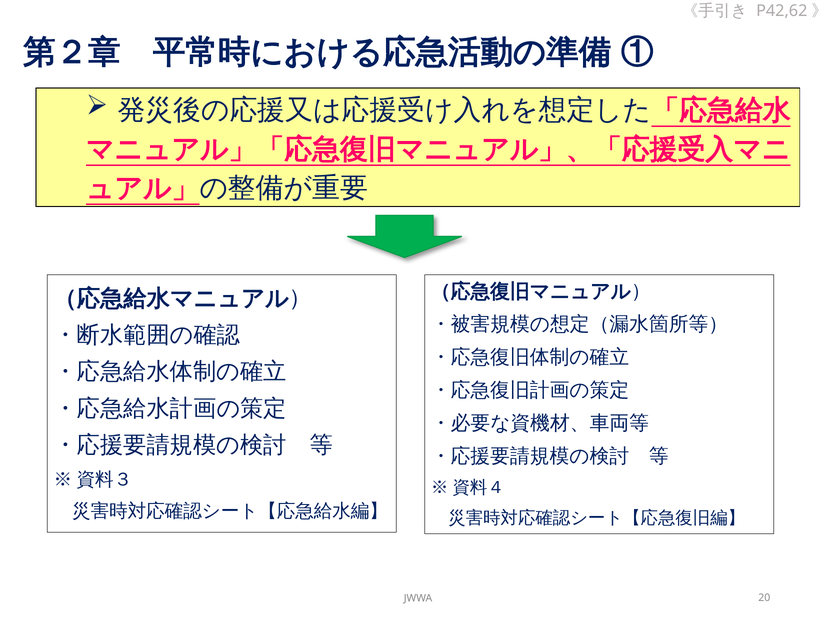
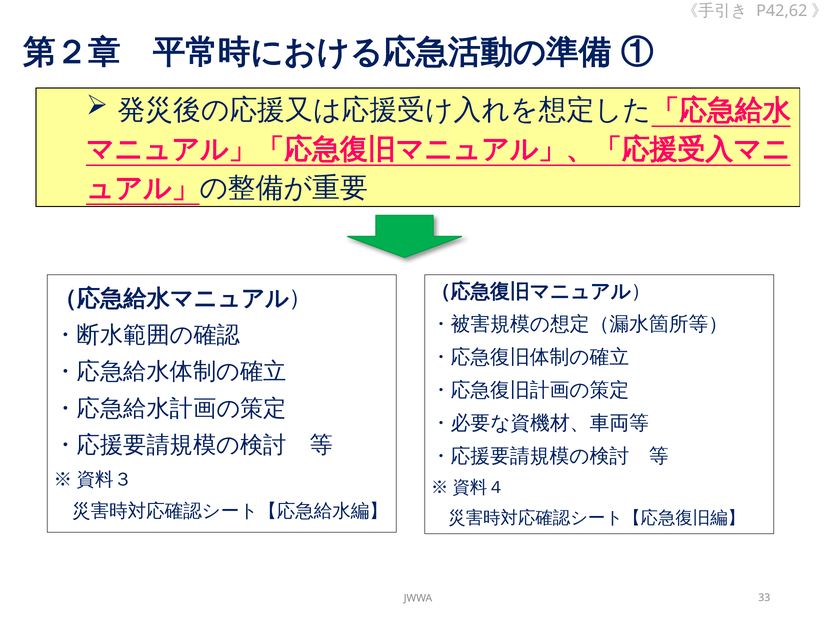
20: 20 -> 33
